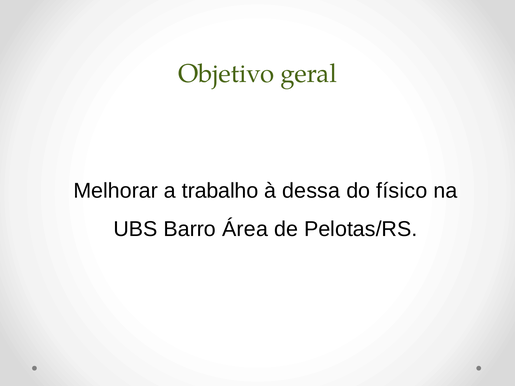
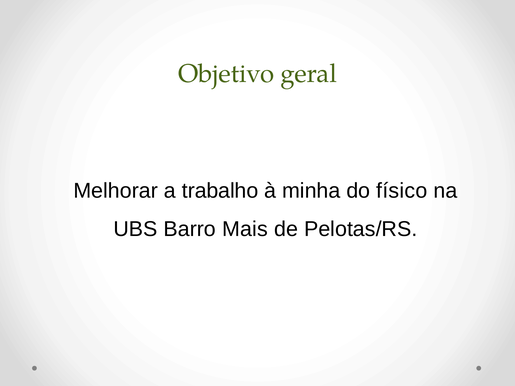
dessa: dessa -> minha
Área: Área -> Mais
